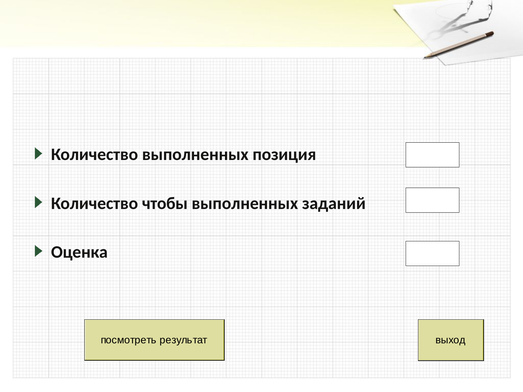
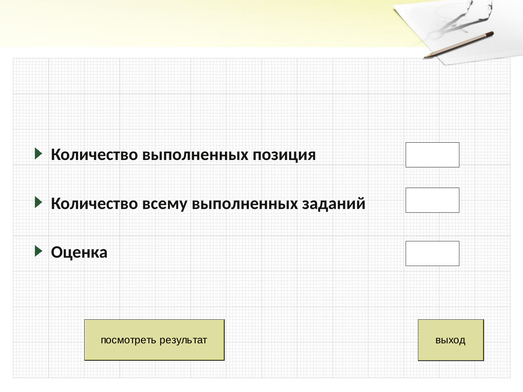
чтобы: чтобы -> всему
